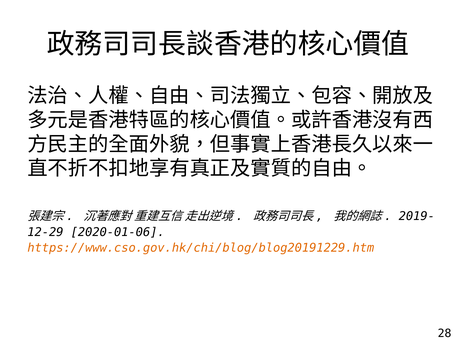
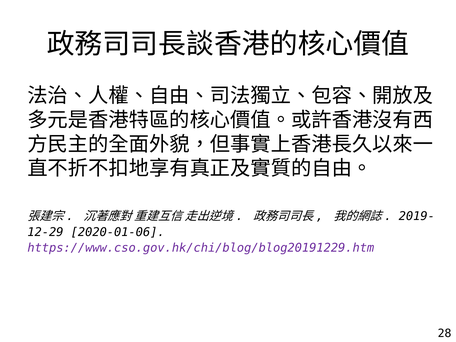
https://www.cso.gov.hk/chi/blog/blog20191229.htm colour: orange -> purple
